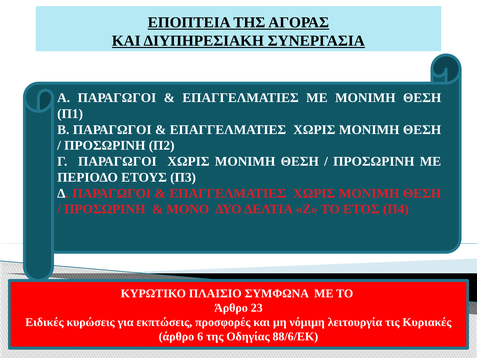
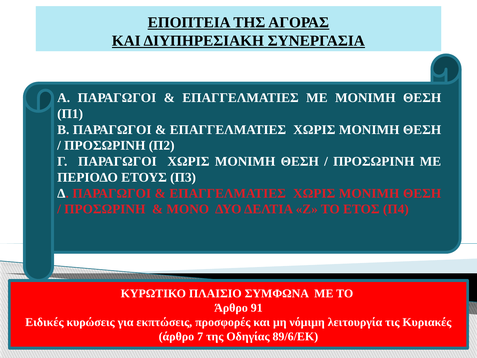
23: 23 -> 91
6: 6 -> 7
88/6/ΕΚ: 88/6/ΕΚ -> 89/6/ΕΚ
